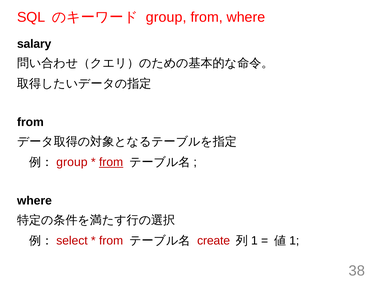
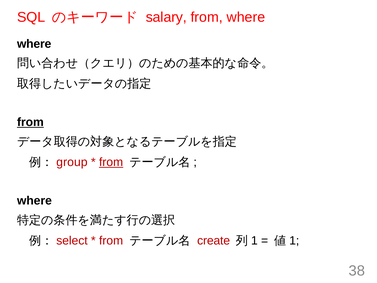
group at (166, 17): group -> salary
salary at (34, 44): salary -> where
from at (30, 122) underline: none -> present
